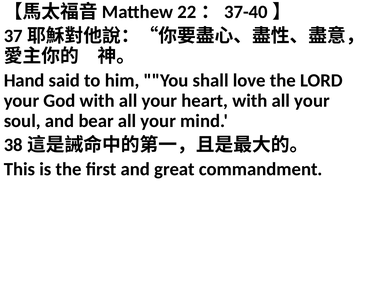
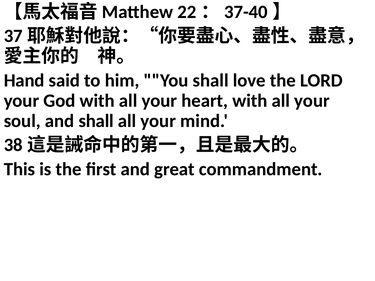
and bear: bear -> shall
